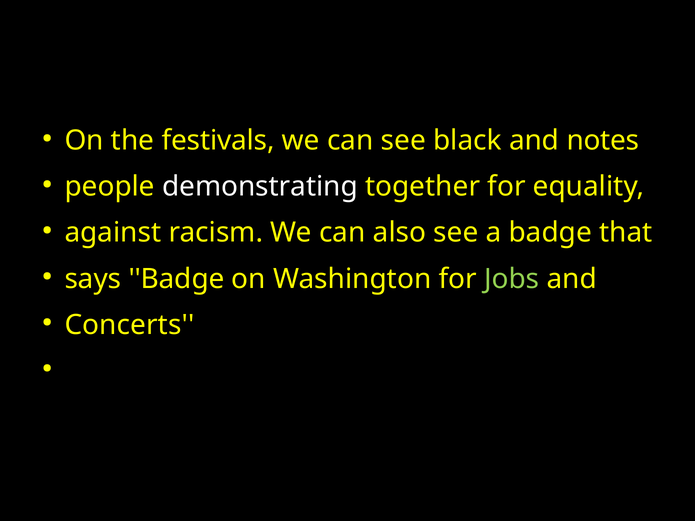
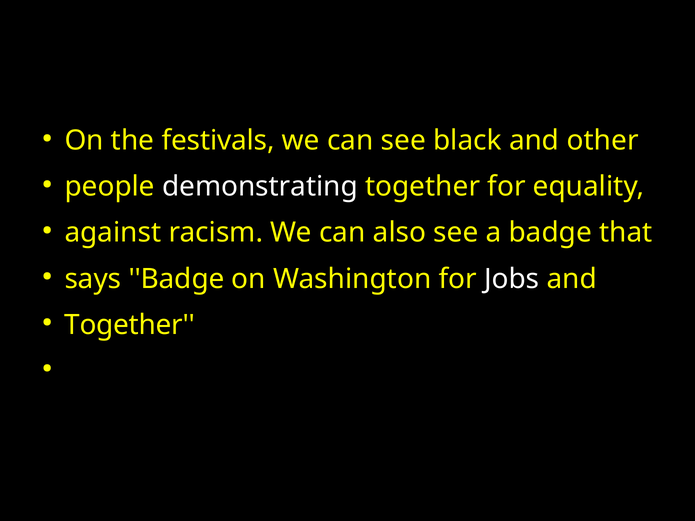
notes: notes -> other
Jobs colour: light green -> white
Concerts at (129, 325): Concerts -> Together
